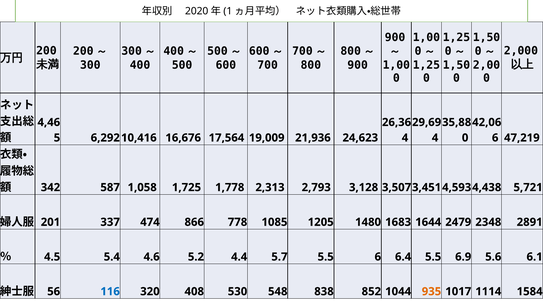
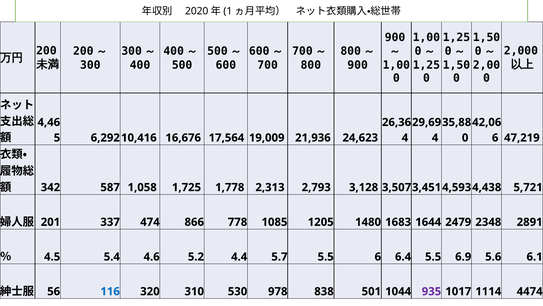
408: 408 -> 310
548: 548 -> 978
852: 852 -> 501
935 colour: orange -> purple
1584: 1584 -> 4474
